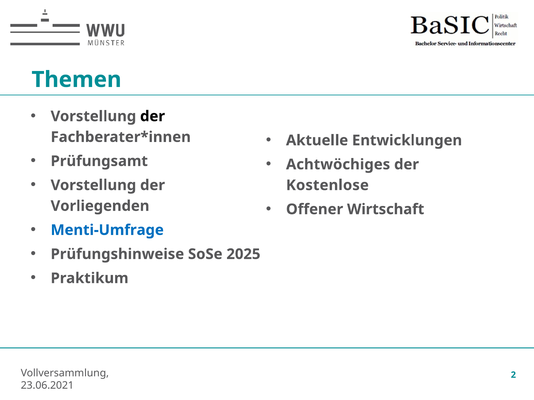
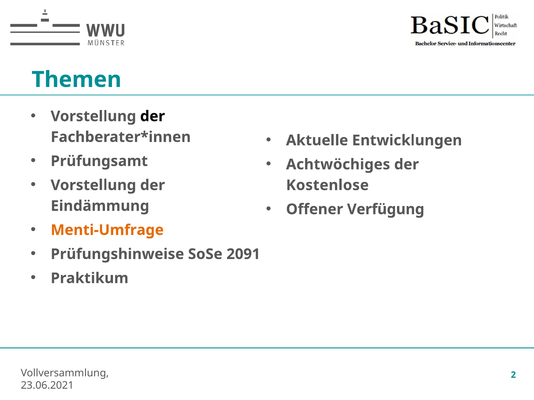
Wirtschaft: Wirtschaft -> Verfügung
Vorliegenden: Vorliegenden -> Eindämmung
Menti-Umfrage colour: blue -> orange
2025: 2025 -> 2091
